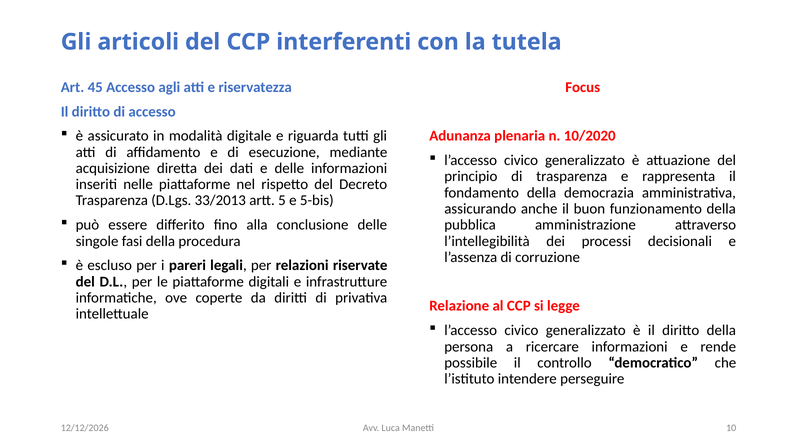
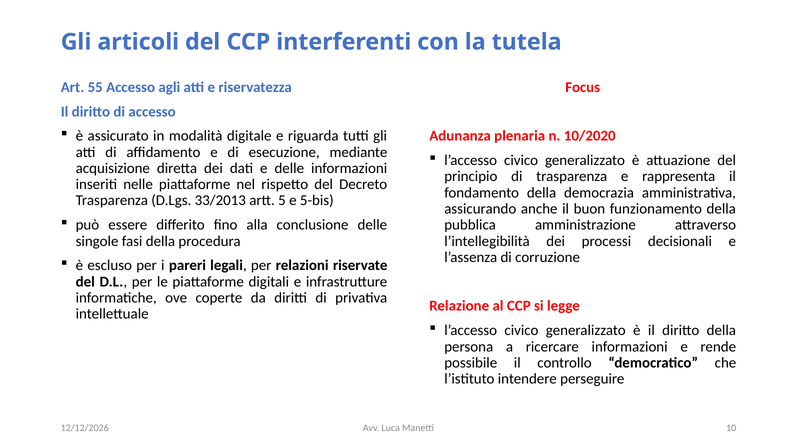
45: 45 -> 55
